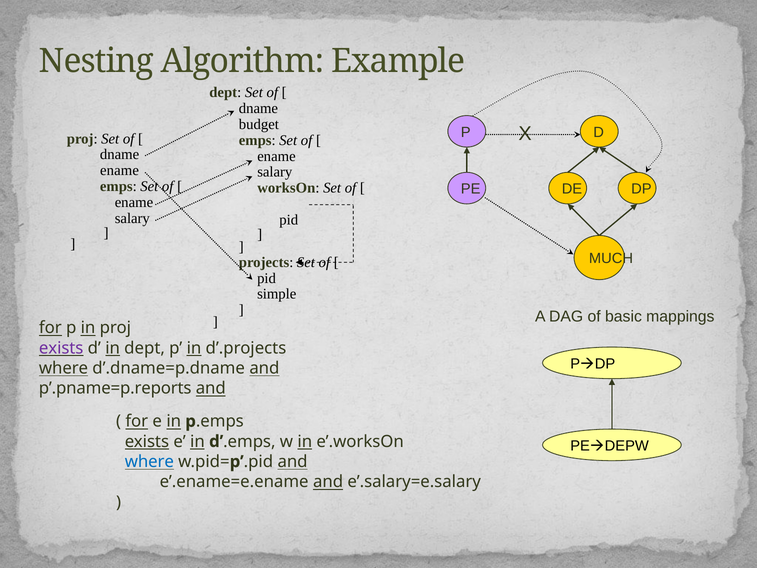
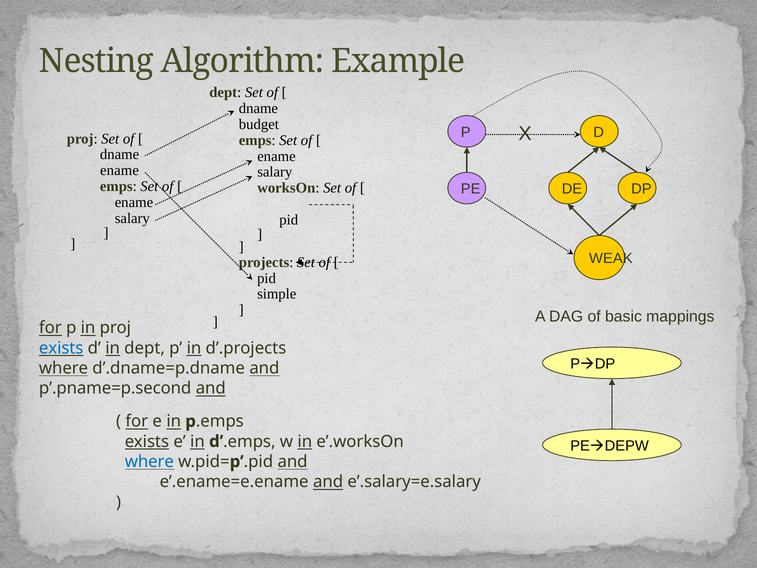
MUCH: MUCH -> WEAK
exists at (61, 348) colour: purple -> blue
p’.pname=p.reports: p’.pname=p.reports -> p’.pname=p.second
